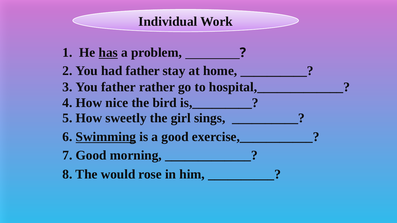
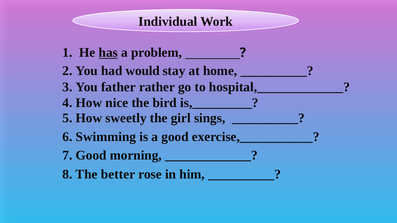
had father: father -> would
Swimming underline: present -> none
would: would -> better
